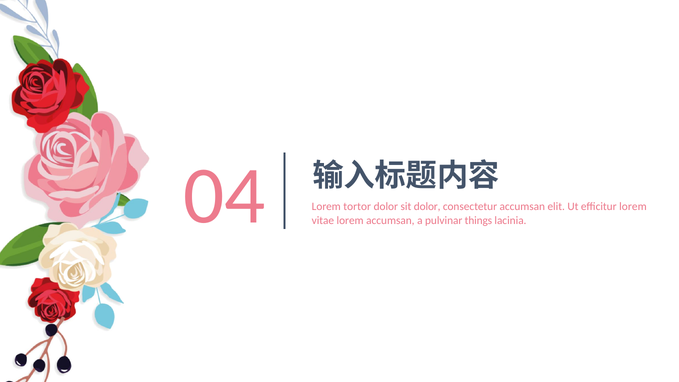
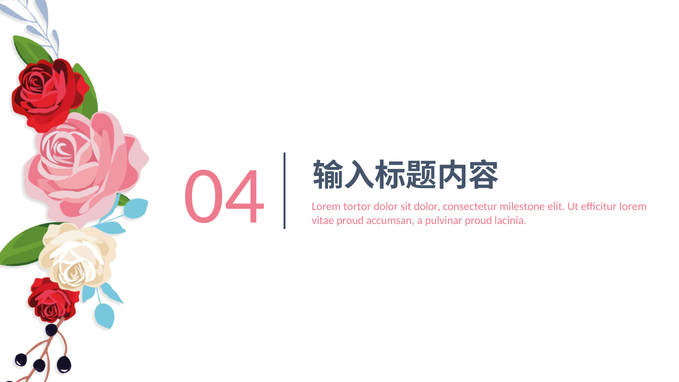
consectetur accumsan: accumsan -> milestone
vitae lorem: lorem -> proud
pulvinar things: things -> proud
